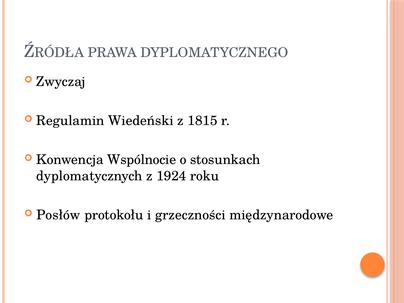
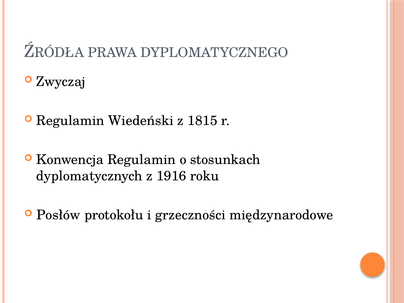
Konwencja Wspólnocie: Wspólnocie -> Regulamin
1924: 1924 -> 1916
